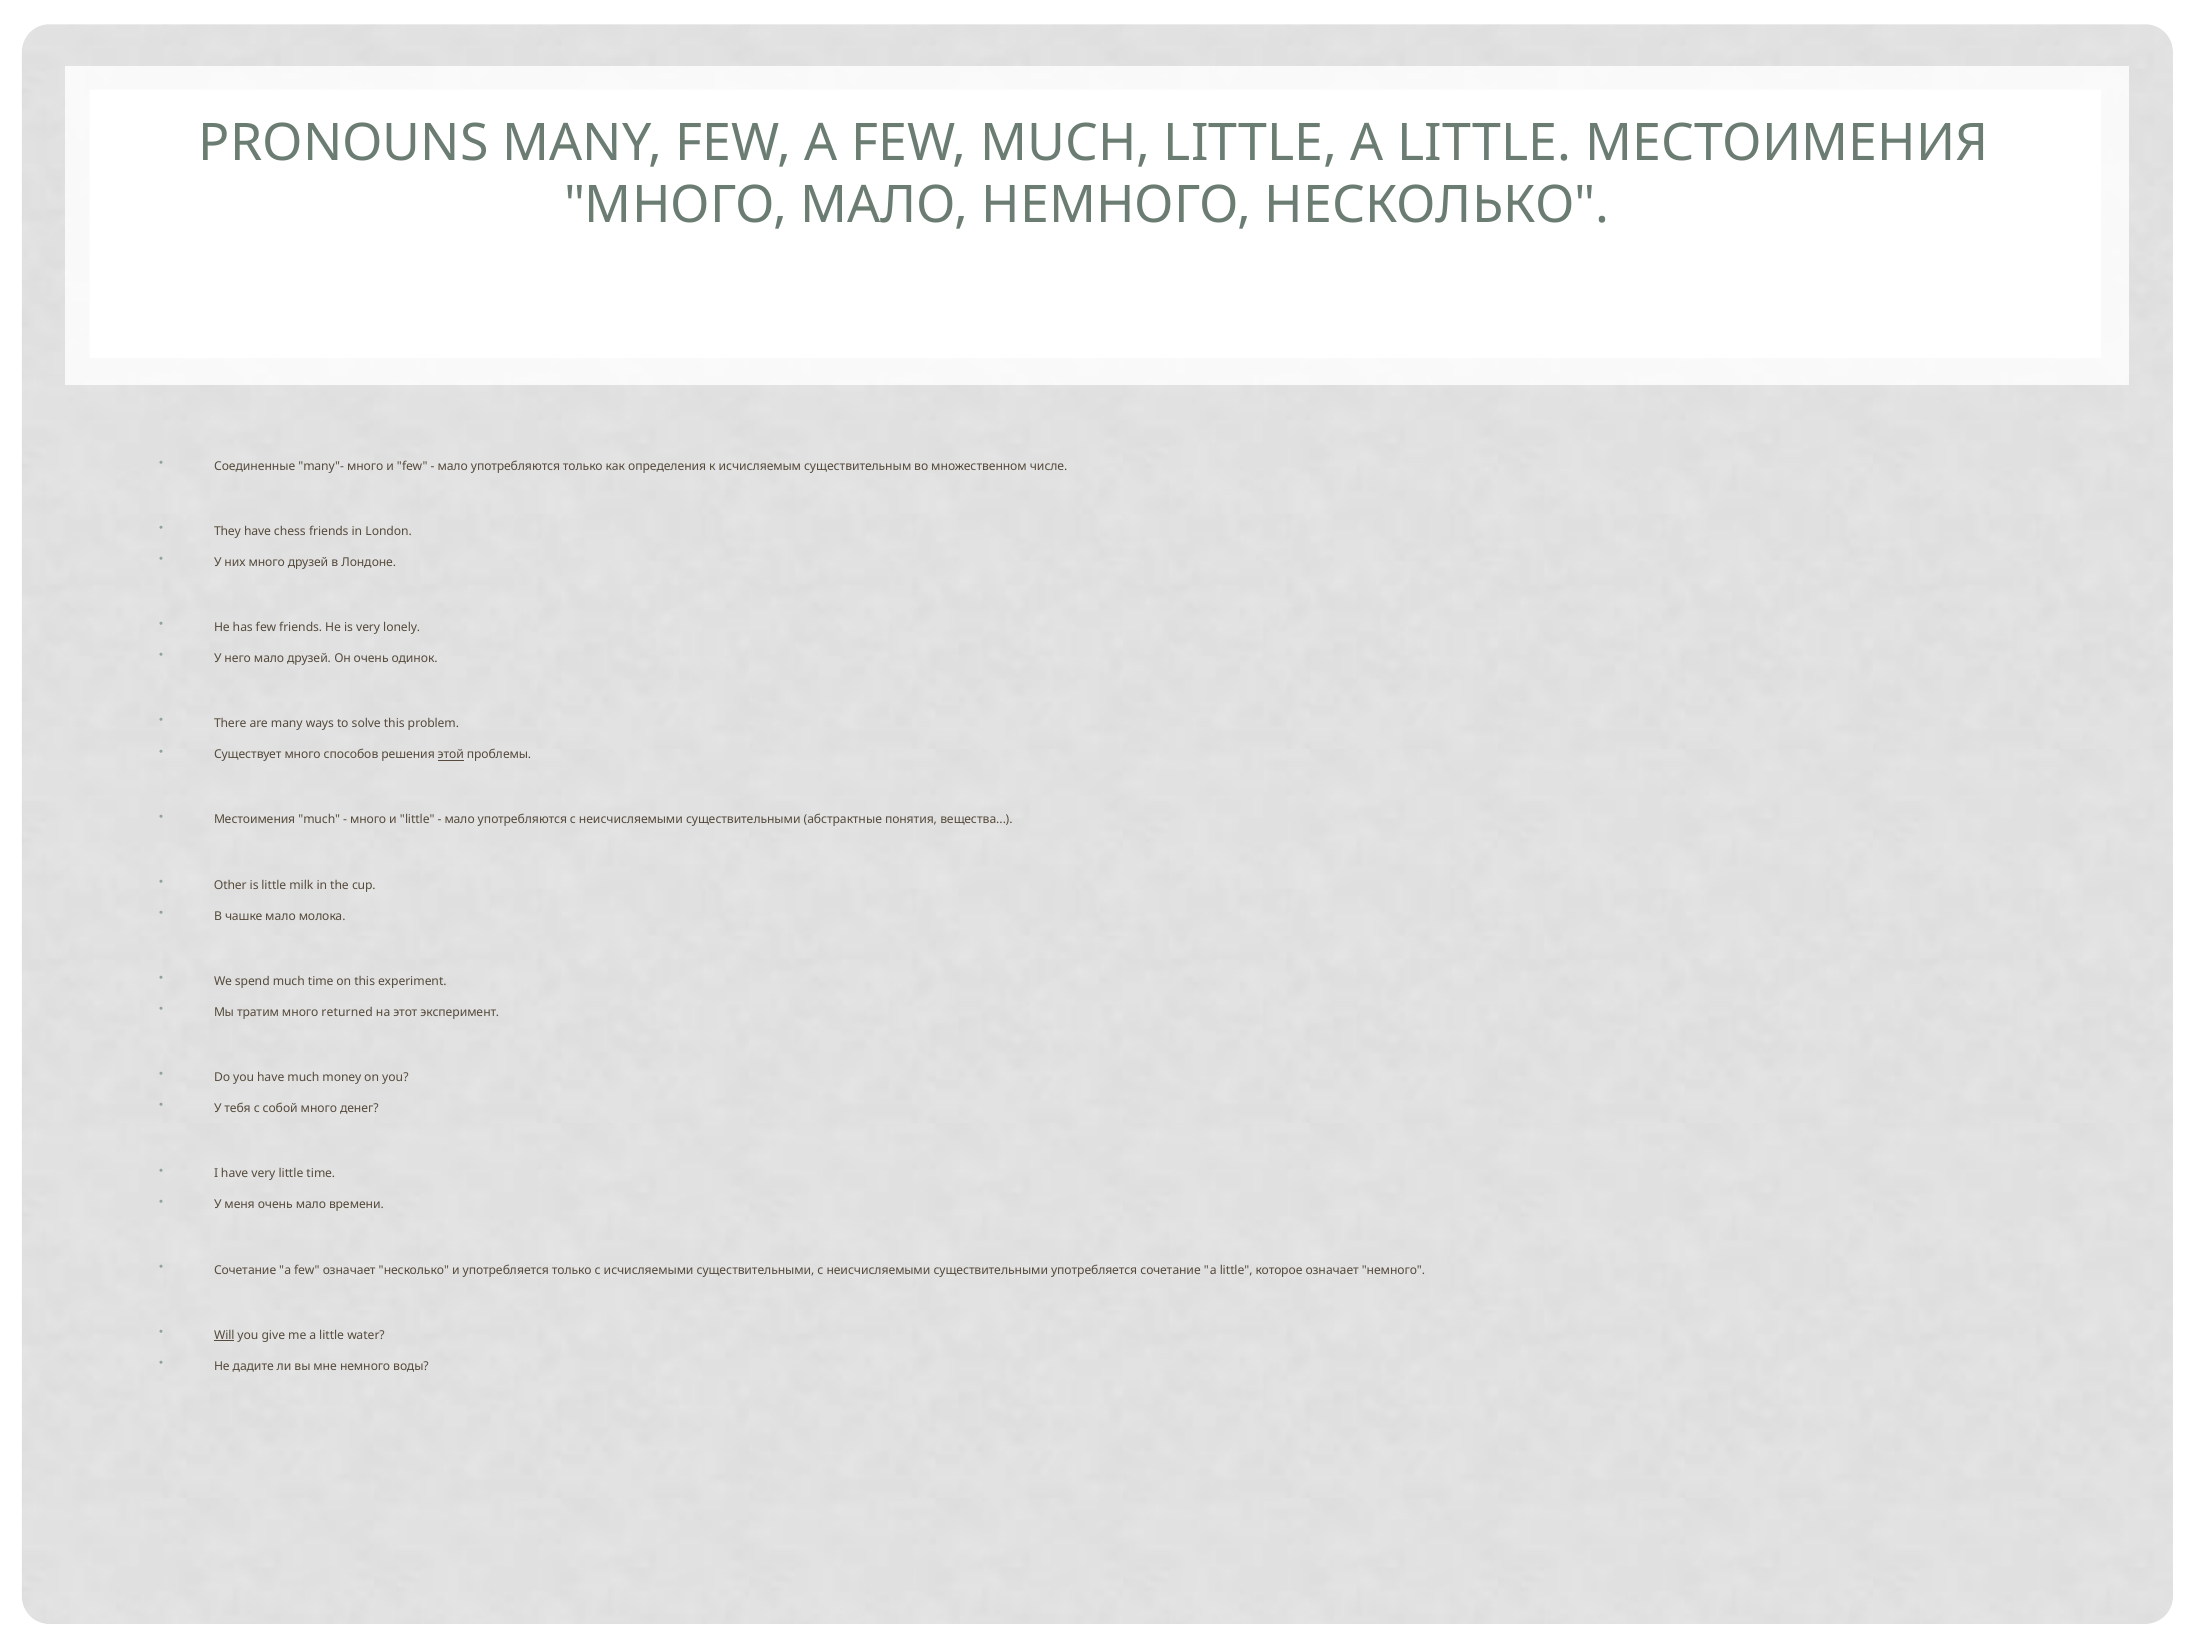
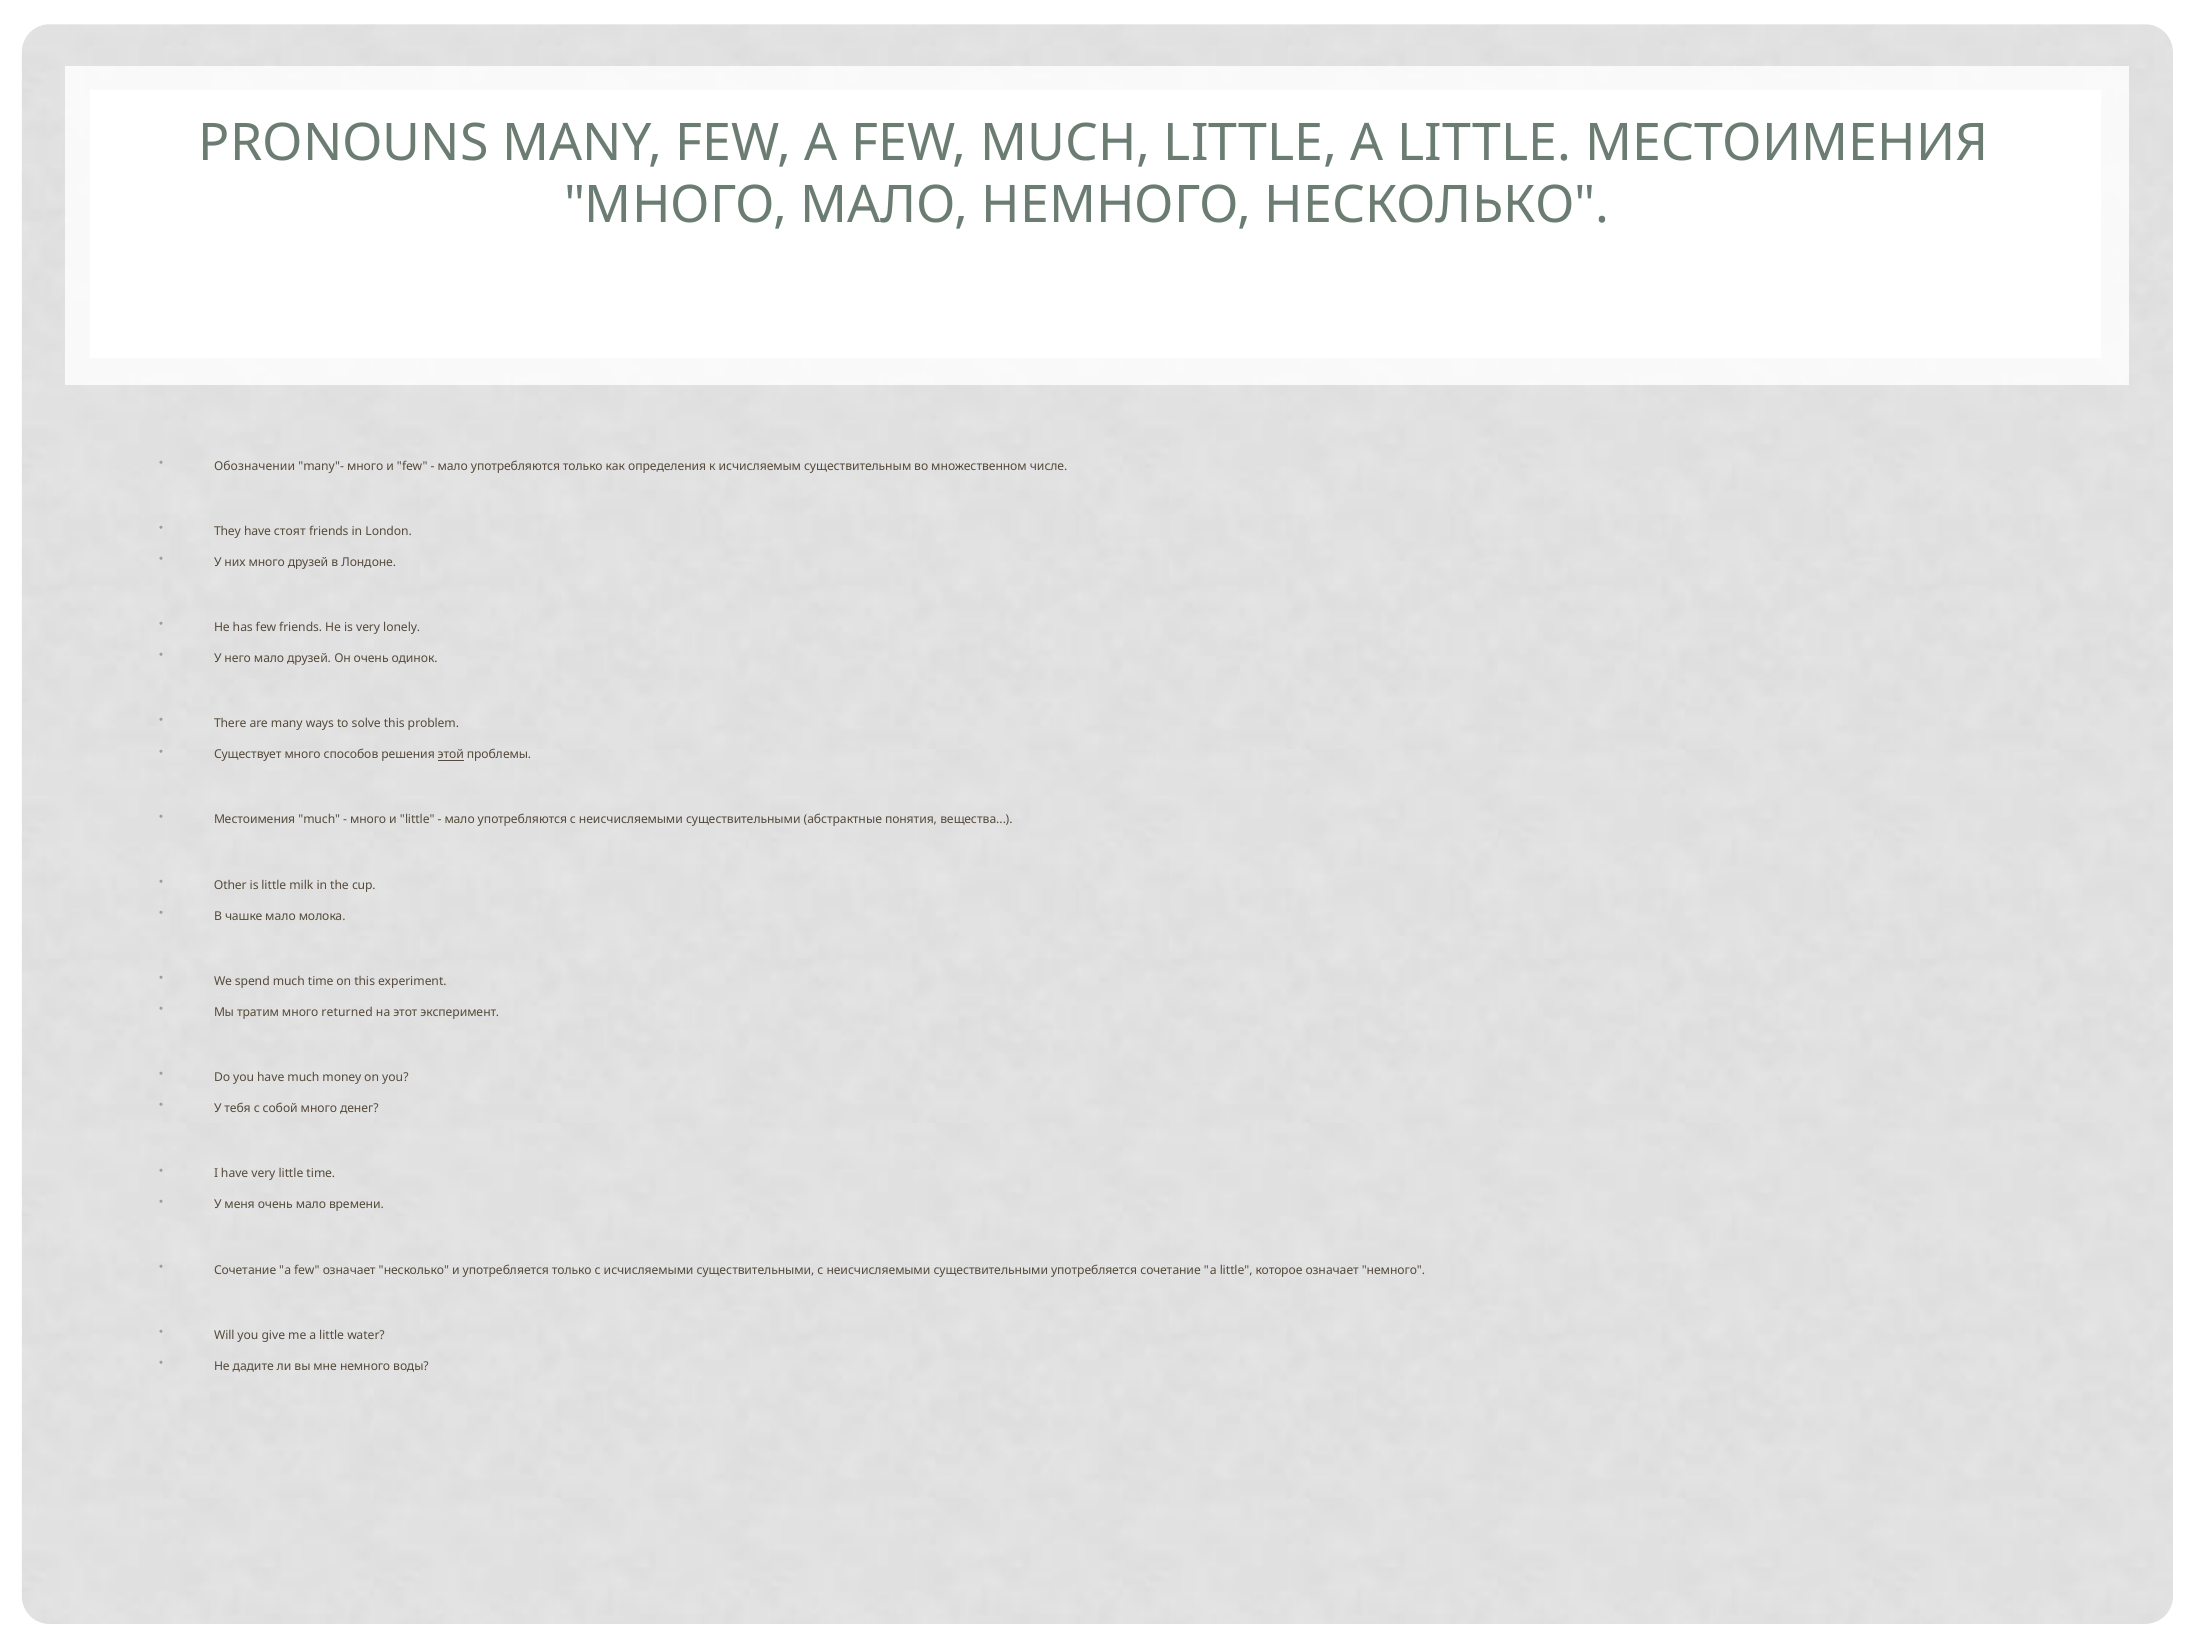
Соединенные: Соединенные -> Обозначении
chess: chess -> стоят
Will underline: present -> none
